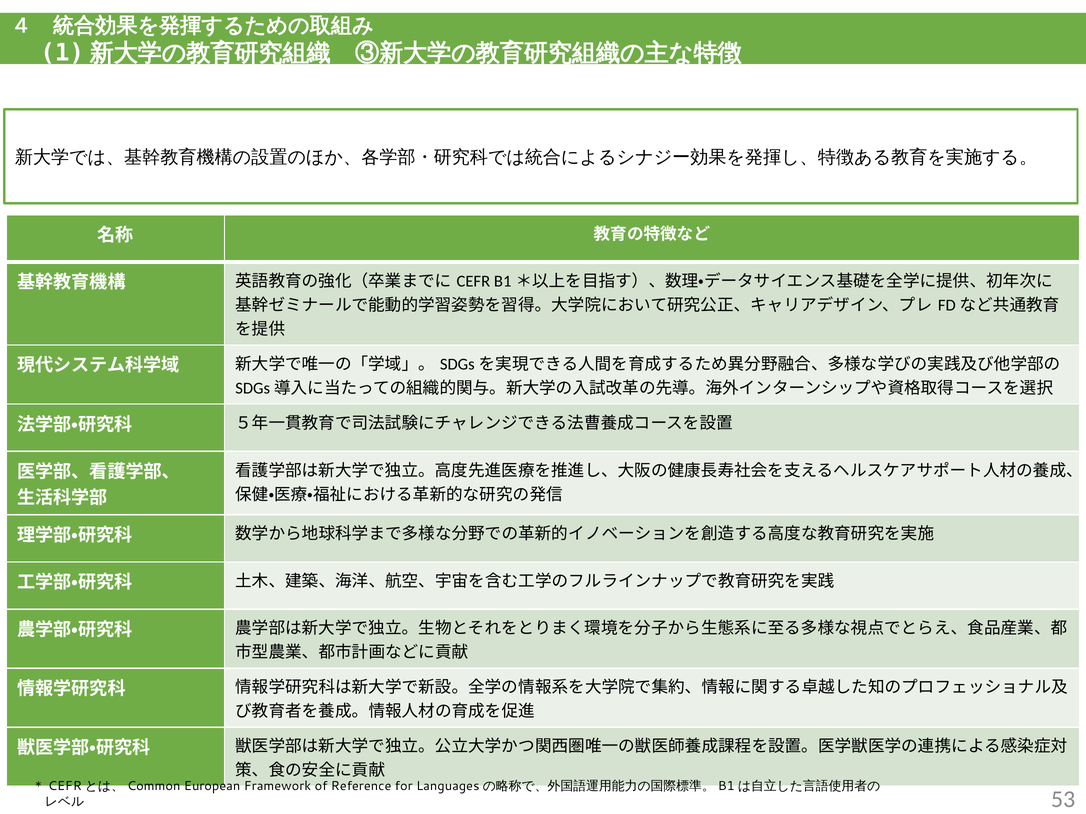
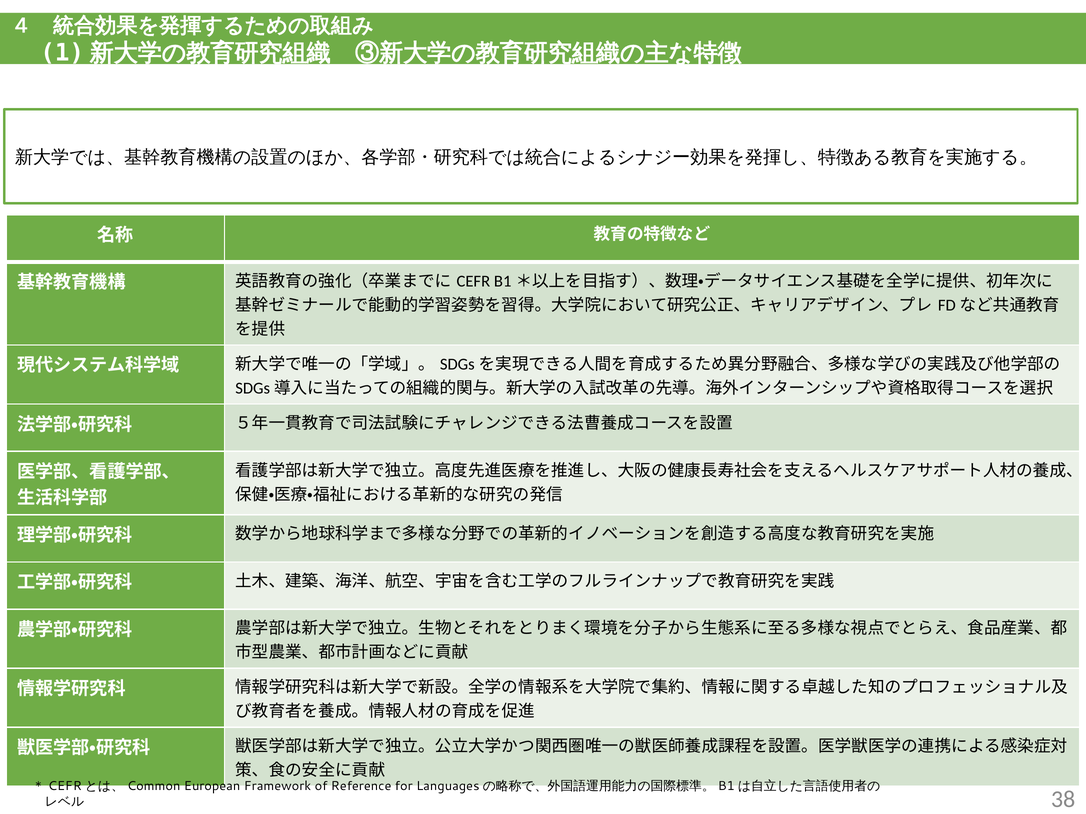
53: 53 -> 38
